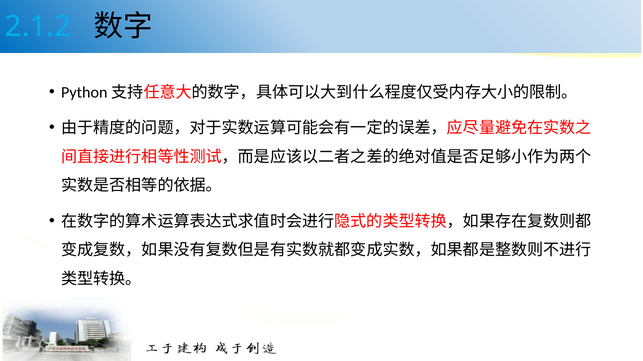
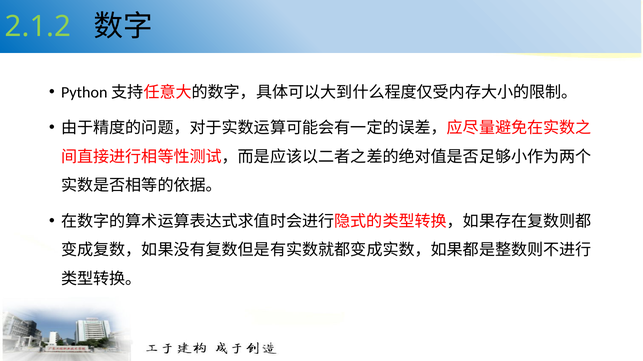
2.1.2 colour: light blue -> light green
